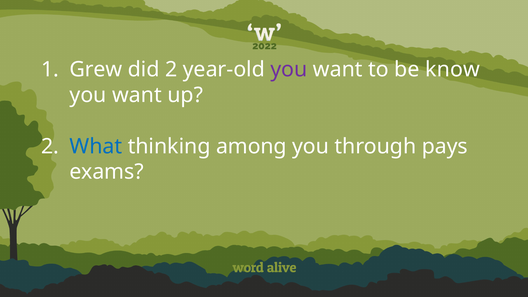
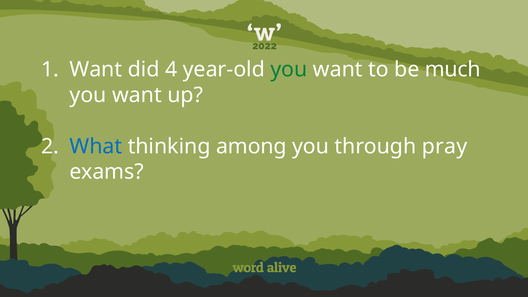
Grew at (96, 70): Grew -> Want
did 2: 2 -> 4
you at (289, 70) colour: purple -> green
know: know -> much
pays: pays -> pray
